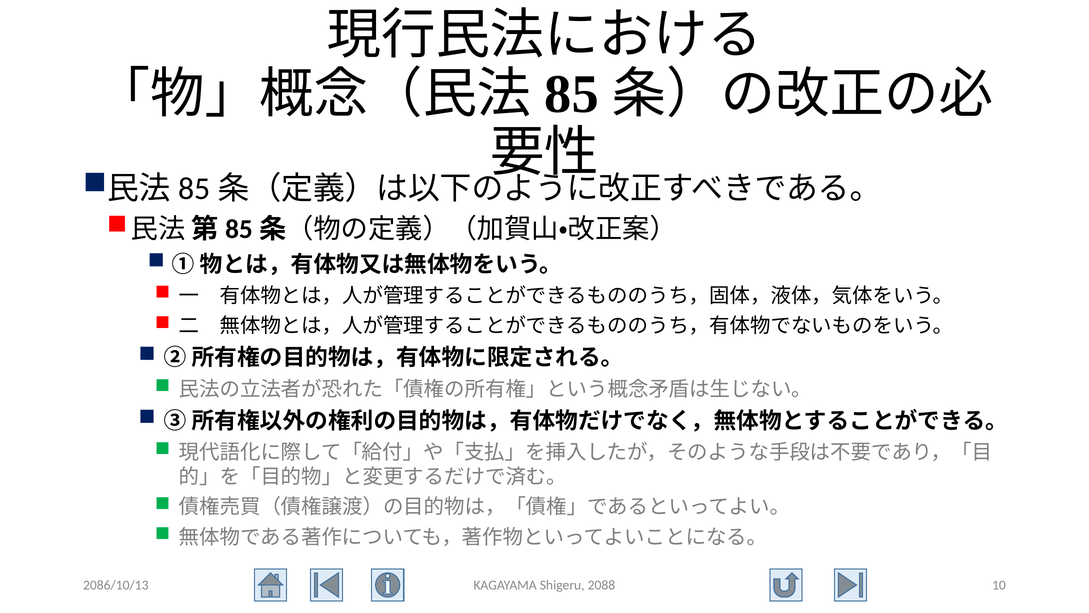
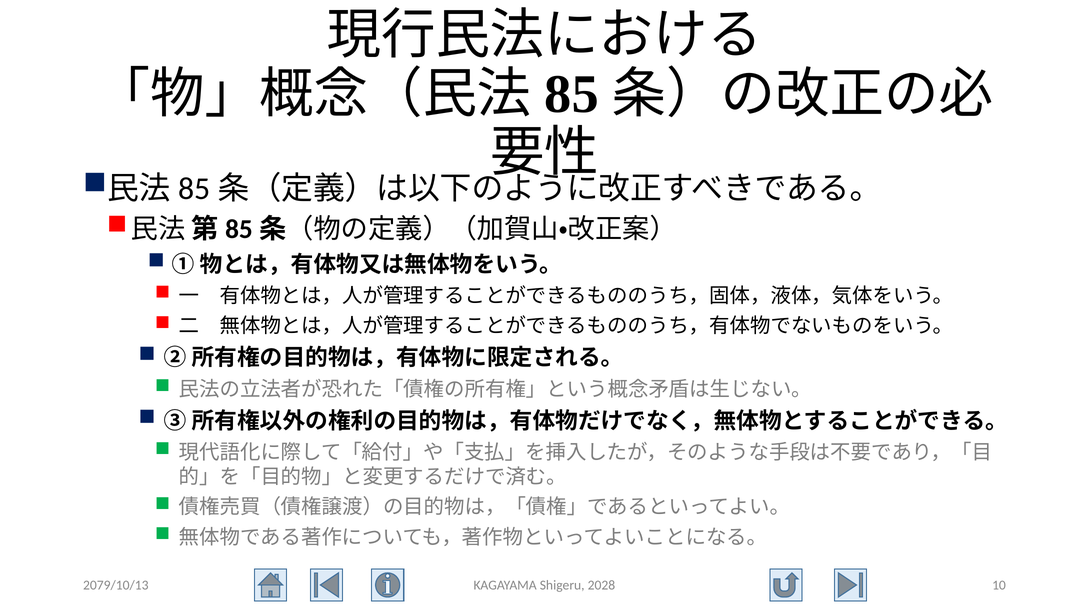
2086/10/13: 2086/10/13 -> 2079/10/13
2088: 2088 -> 2028
